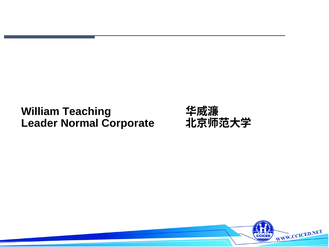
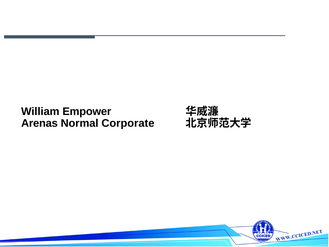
Teaching: Teaching -> Empower
Leader: Leader -> Arenas
